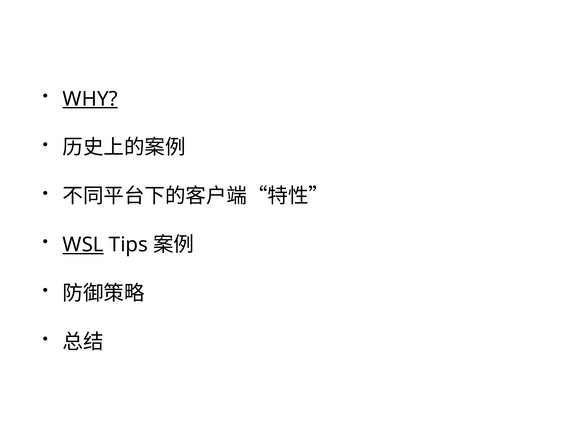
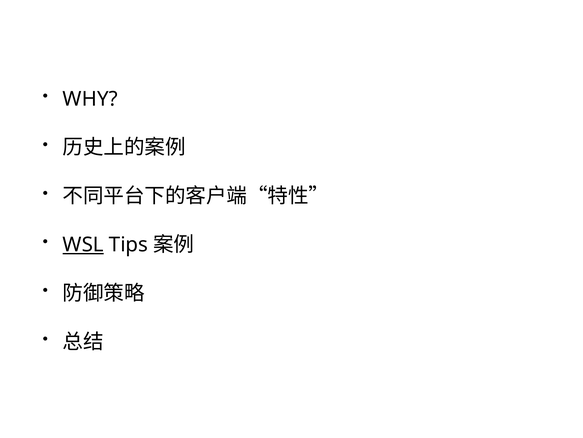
WHY underline: present -> none
